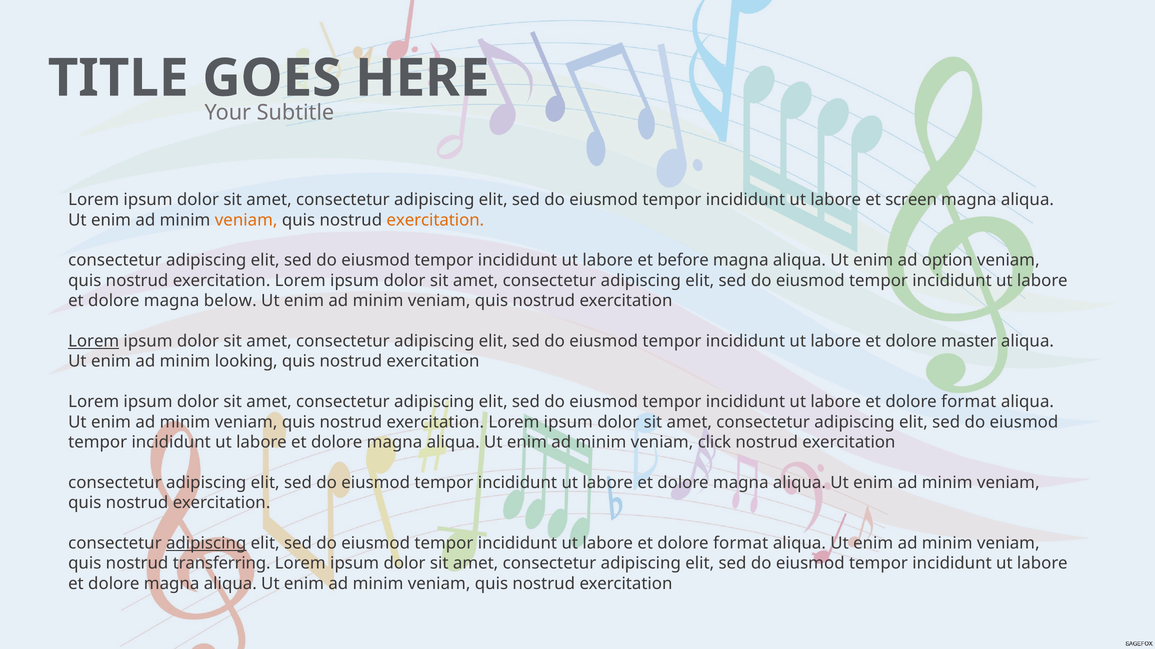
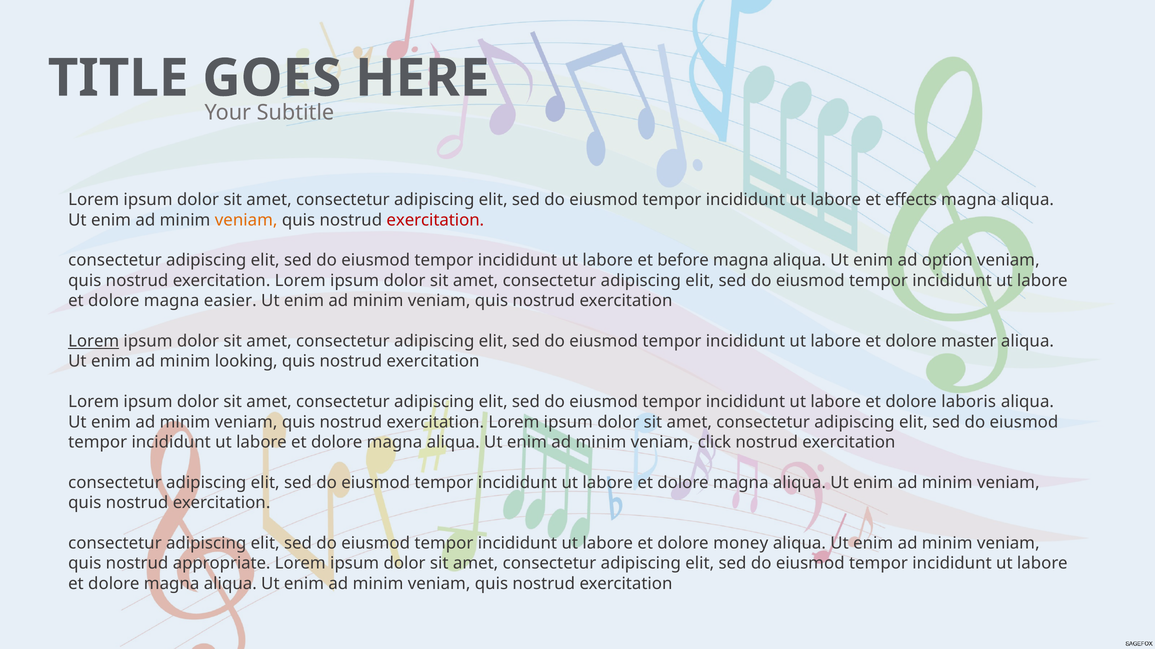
screen: screen -> effects
exercitation at (435, 220) colour: orange -> red
below: below -> easier
format at (969, 402): format -> laboris
adipiscing at (206, 544) underline: present -> none
format at (741, 544): format -> money
transferring: transferring -> appropriate
